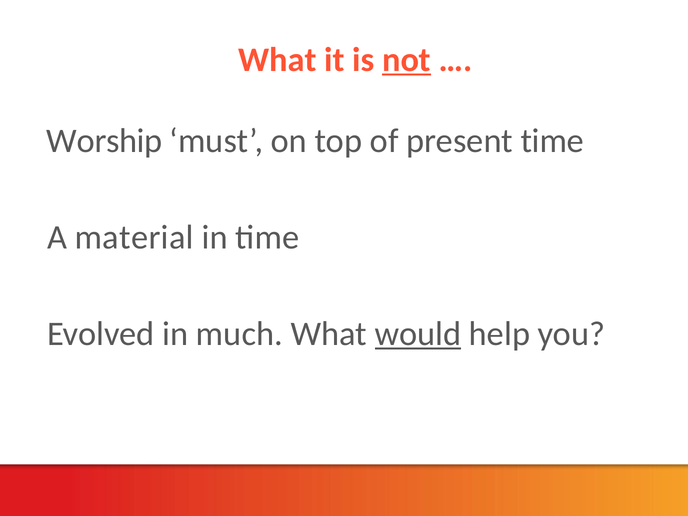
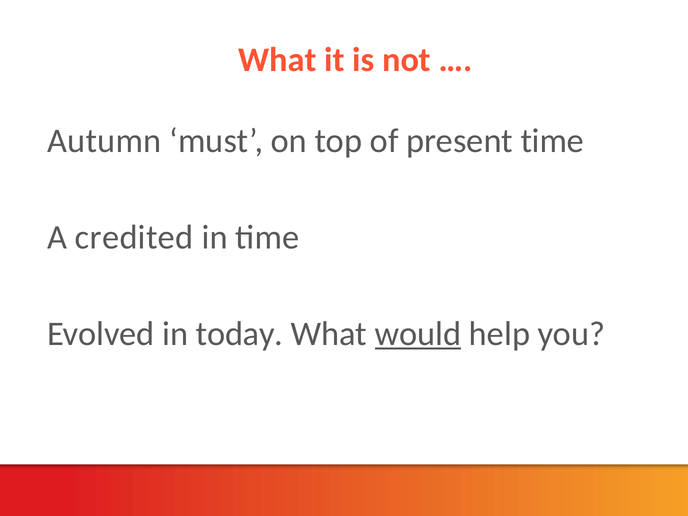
not underline: present -> none
Worship: Worship -> Autumn
material: material -> credited
much: much -> today
